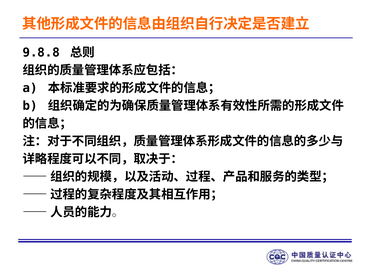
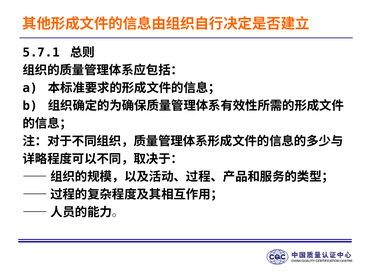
9.8.8: 9.8.8 -> 5.7.1
